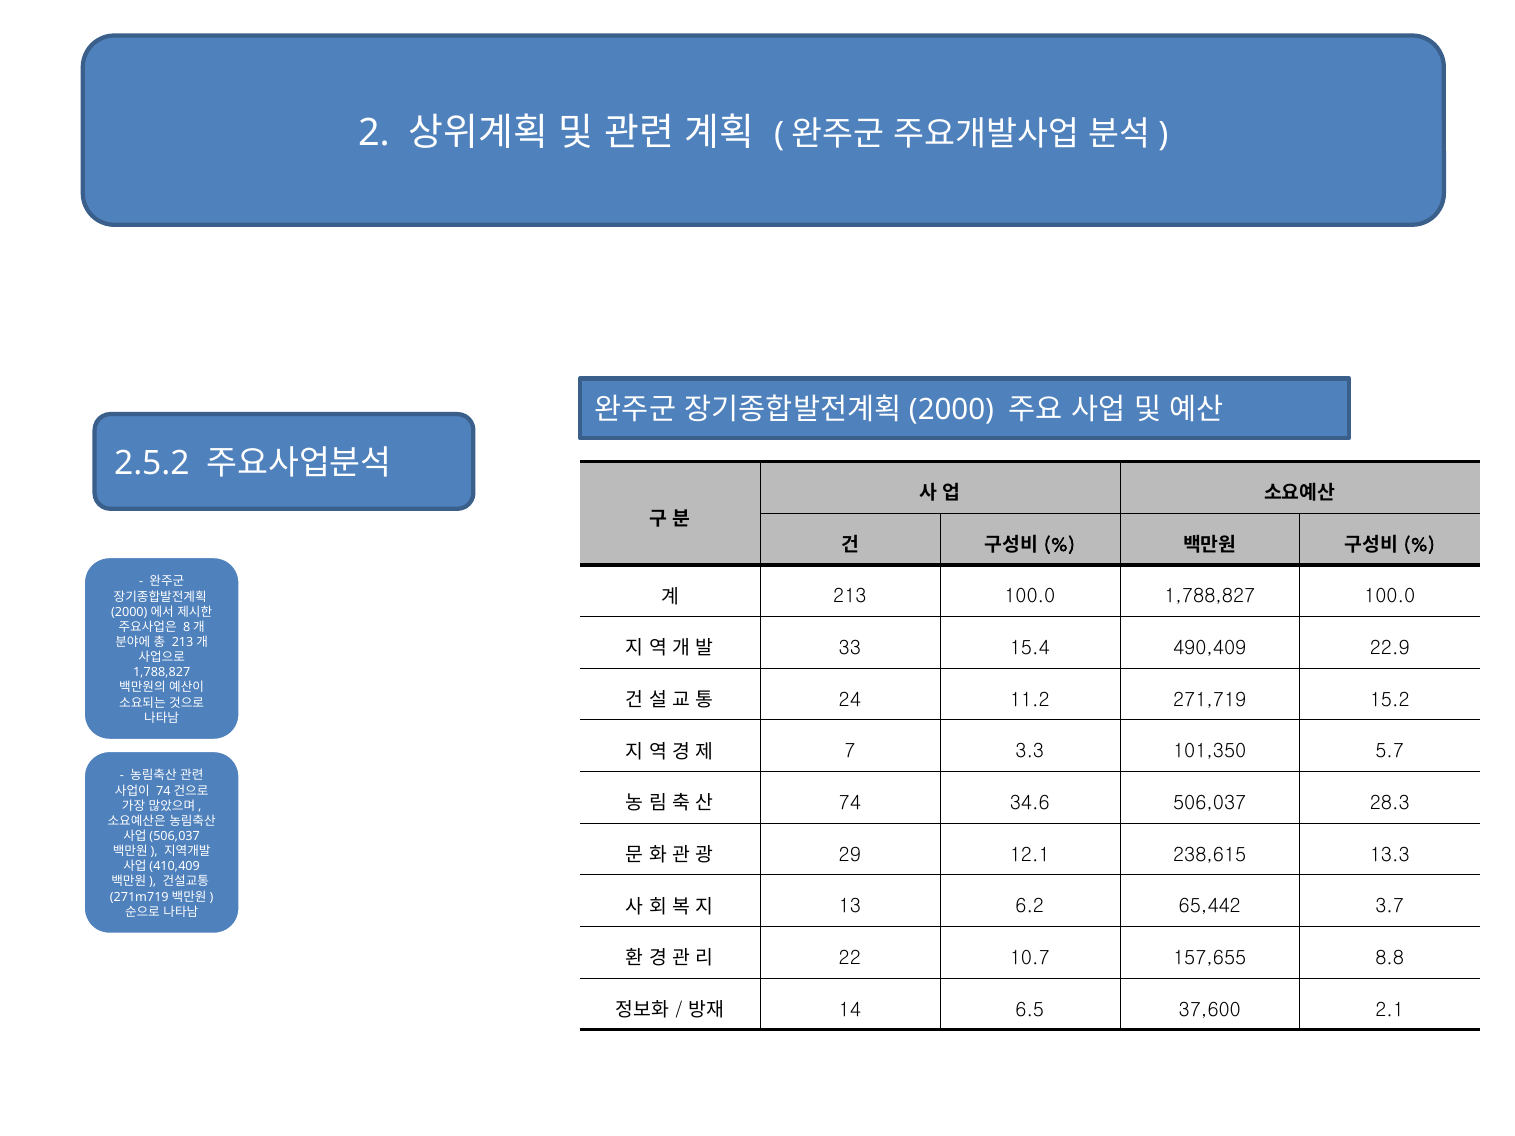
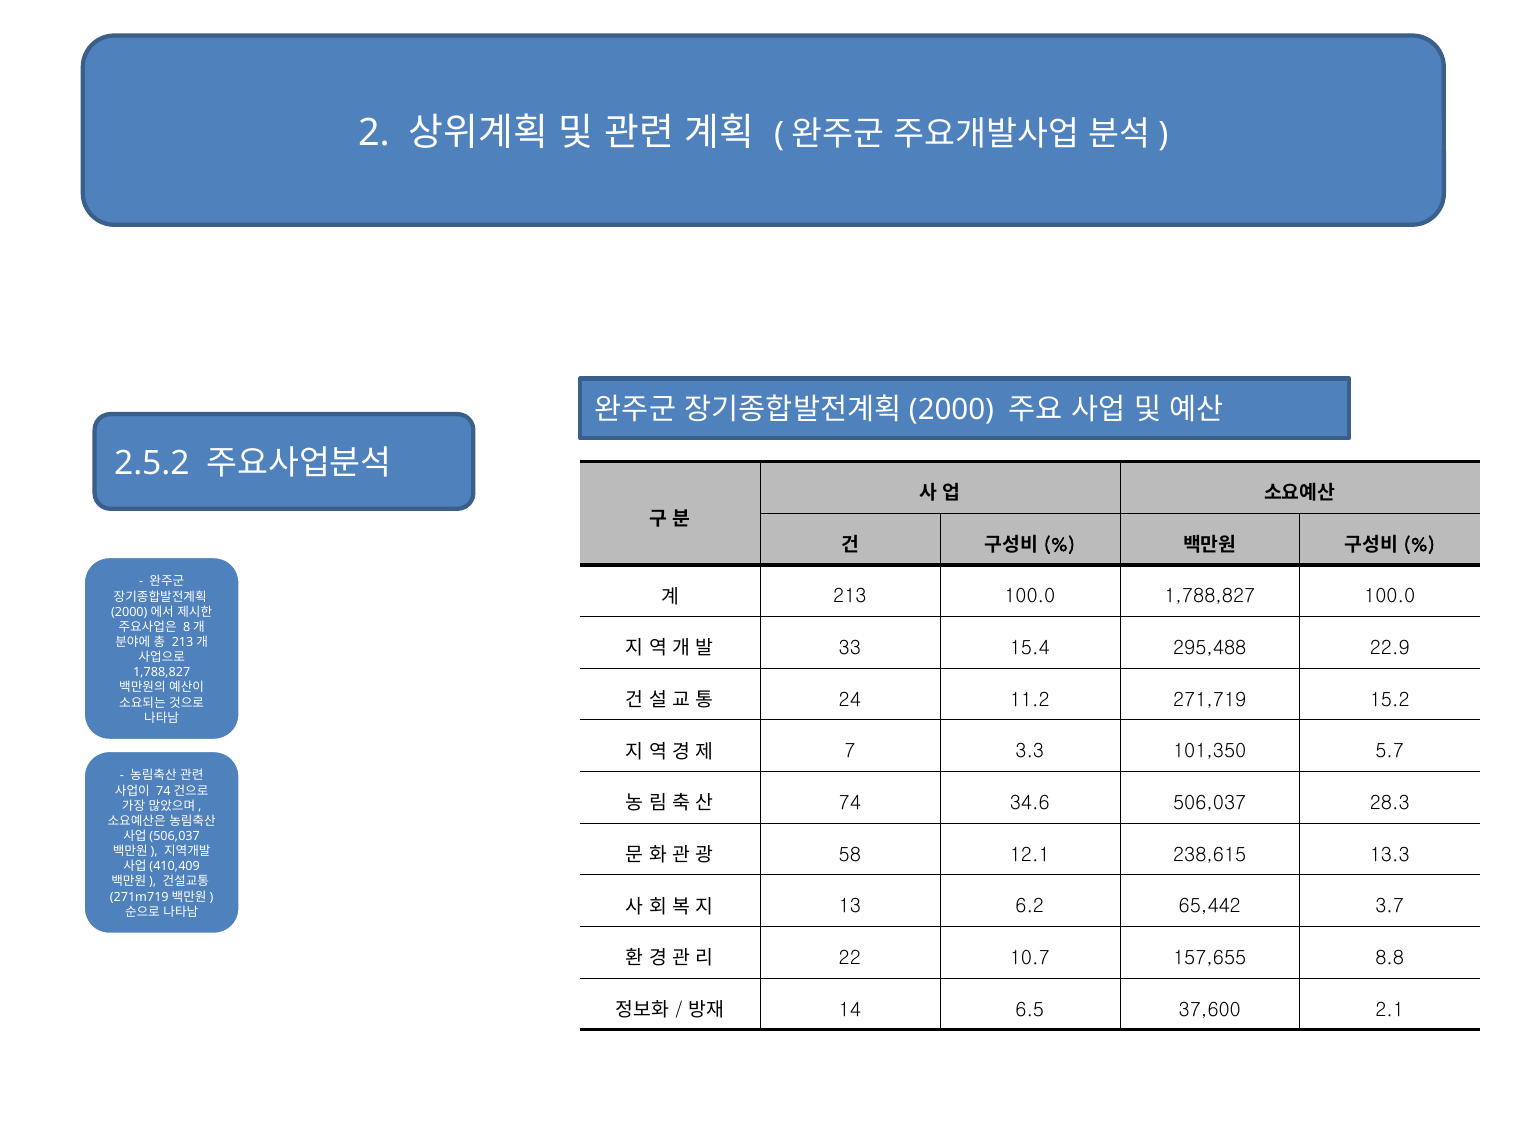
490,409: 490,409 -> 295,488
29: 29 -> 58
